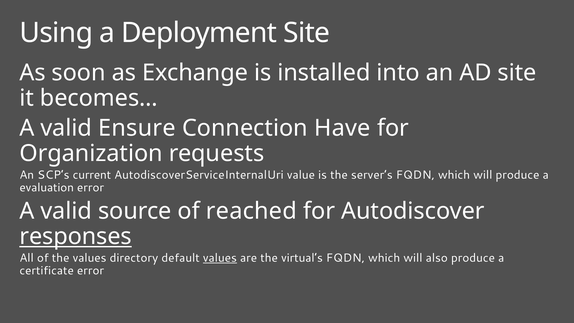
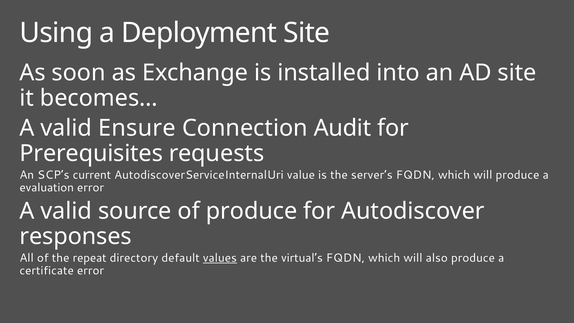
Have: Have -> Audit
Organization: Organization -> Prerequisites
of reached: reached -> produce
responses underline: present -> none
the values: values -> repeat
